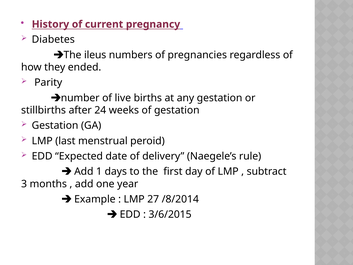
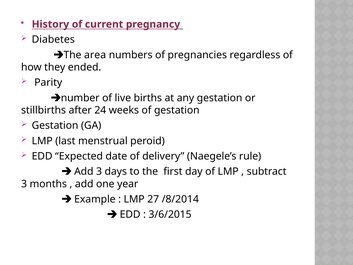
ileus: ileus -> area
Add 1: 1 -> 3
